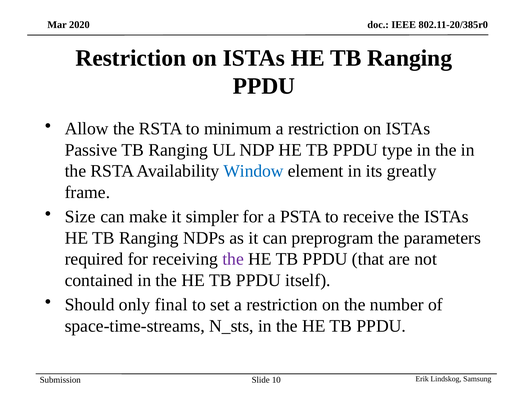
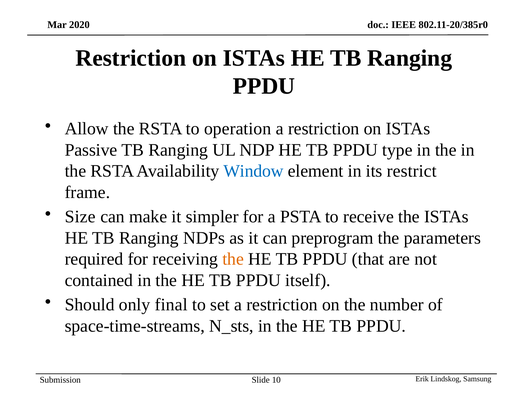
minimum: minimum -> operation
greatly: greatly -> restrict
the at (233, 259) colour: purple -> orange
